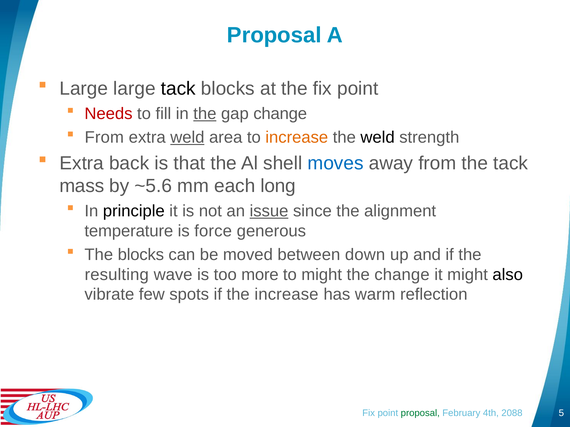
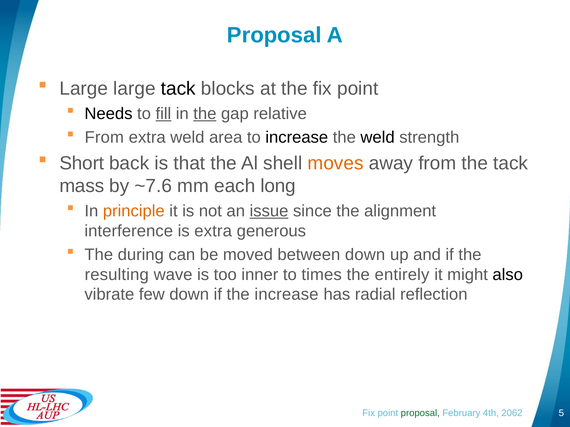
Needs colour: red -> black
fill underline: none -> present
gap change: change -> relative
weld at (187, 137) underline: present -> none
increase at (297, 137) colour: orange -> black
Extra at (82, 163): Extra -> Short
moves colour: blue -> orange
~5.6: ~5.6 -> ~7.6
principle colour: black -> orange
temperature: temperature -> interference
is force: force -> extra
The blocks: blocks -> during
more: more -> inner
to might: might -> times
the change: change -> entirely
few spots: spots -> down
warm: warm -> radial
2088: 2088 -> 2062
